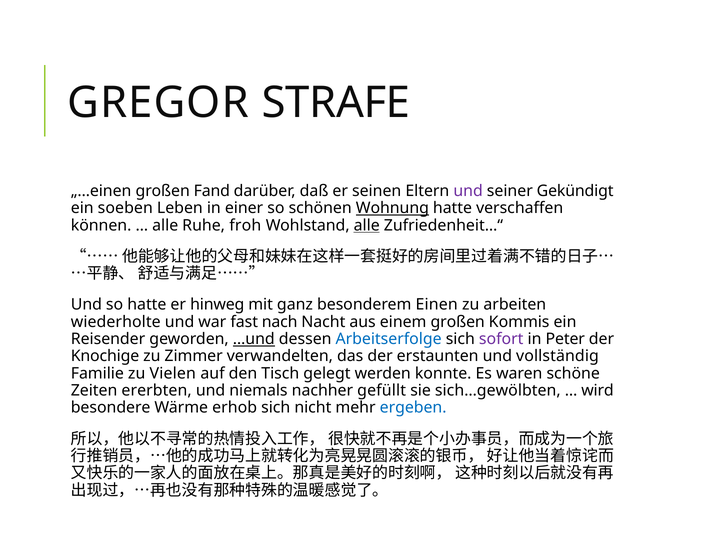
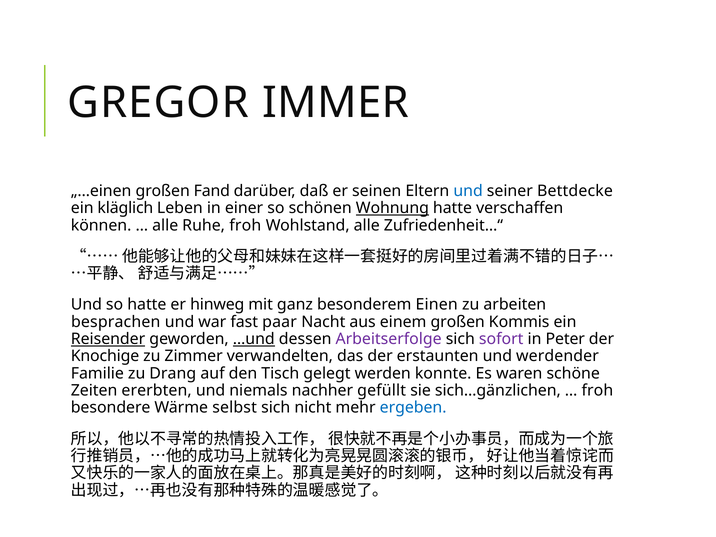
STRAFE: STRAFE -> IMMER
und at (468, 191) colour: purple -> blue
Gekündigt: Gekündigt -> Bettdecke
soeben: soeben -> kläglich
alle at (367, 225) underline: present -> none
wiederholte: wiederholte -> besprachen
nach: nach -> paar
Reisender underline: none -> present
Arbeitserfolge colour: blue -> purple
vollständig: vollständig -> werdender
Vielen: Vielen -> Drang
sich…gewölbten: sich…gewölbten -> sich…gänzlichen
wird at (598, 391): wird -> froh
erhob: erhob -> selbst
